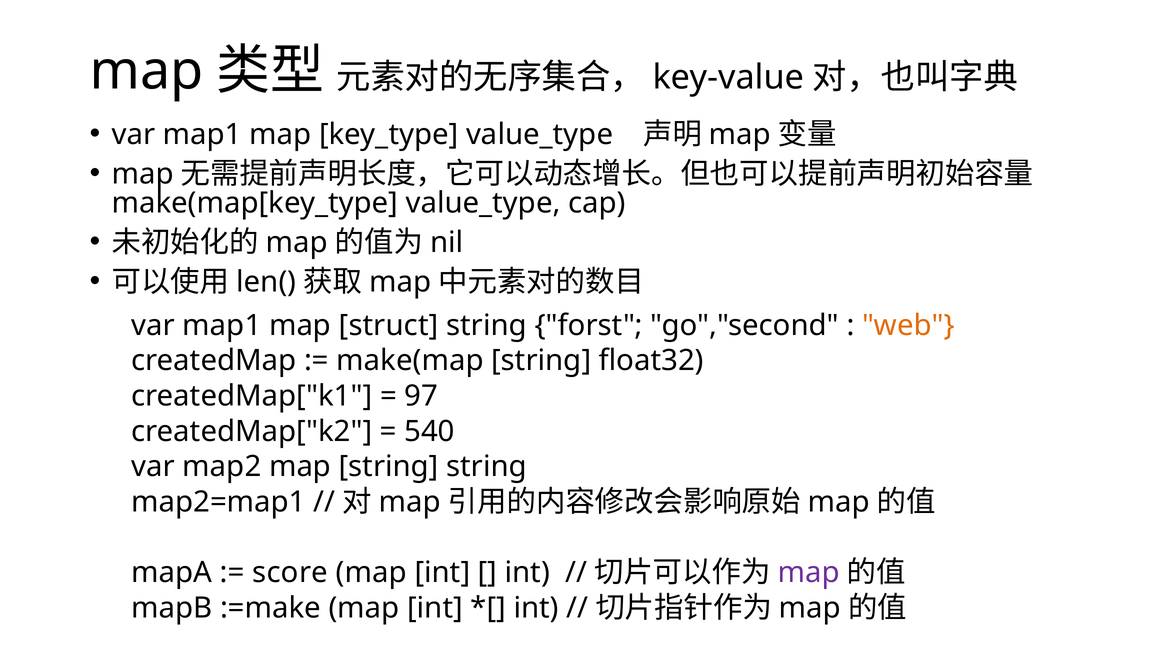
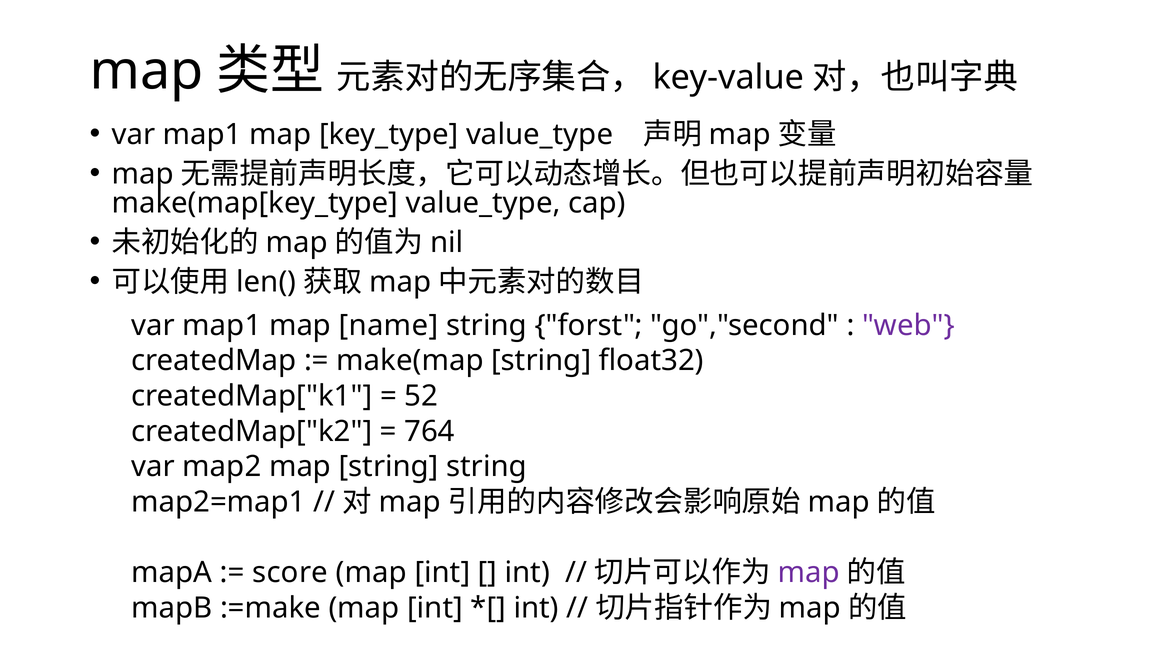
struct: struct -> name
web colour: orange -> purple
97: 97 -> 52
540: 540 -> 764
